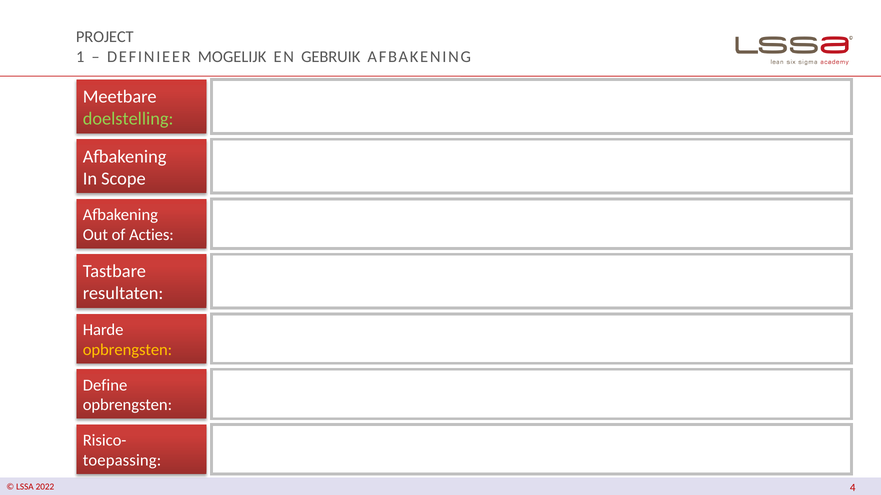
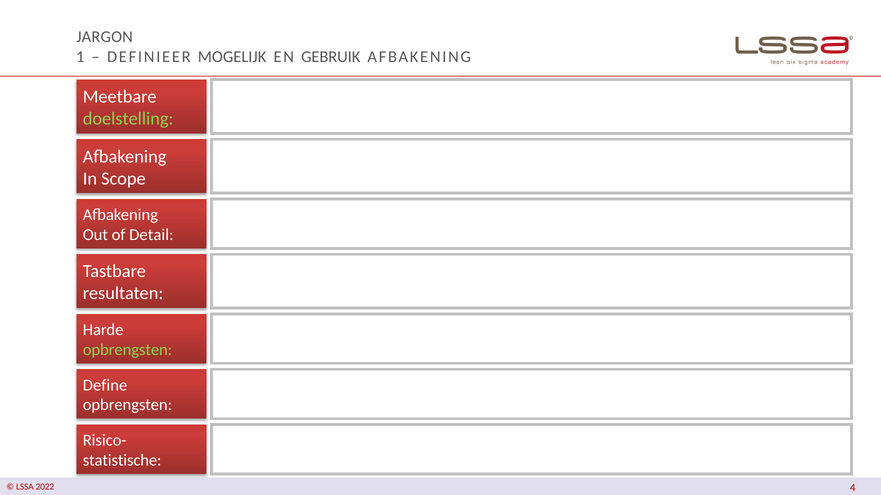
PROJECT: PROJECT -> JARGON
Acties: Acties -> Detail
opbrengsten at (127, 350) colour: yellow -> light green
toepassing: toepassing -> statistische
